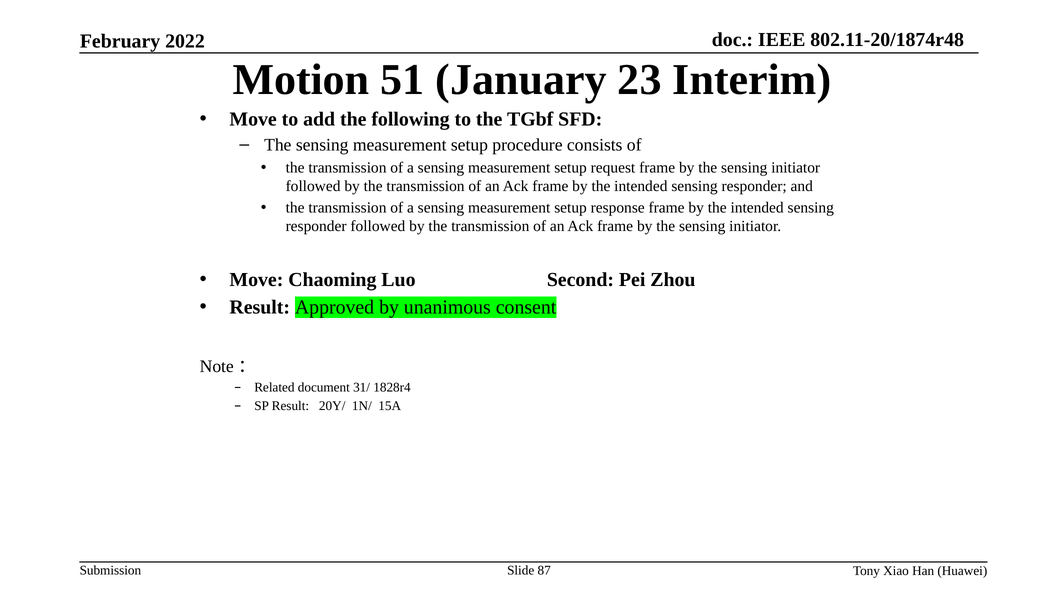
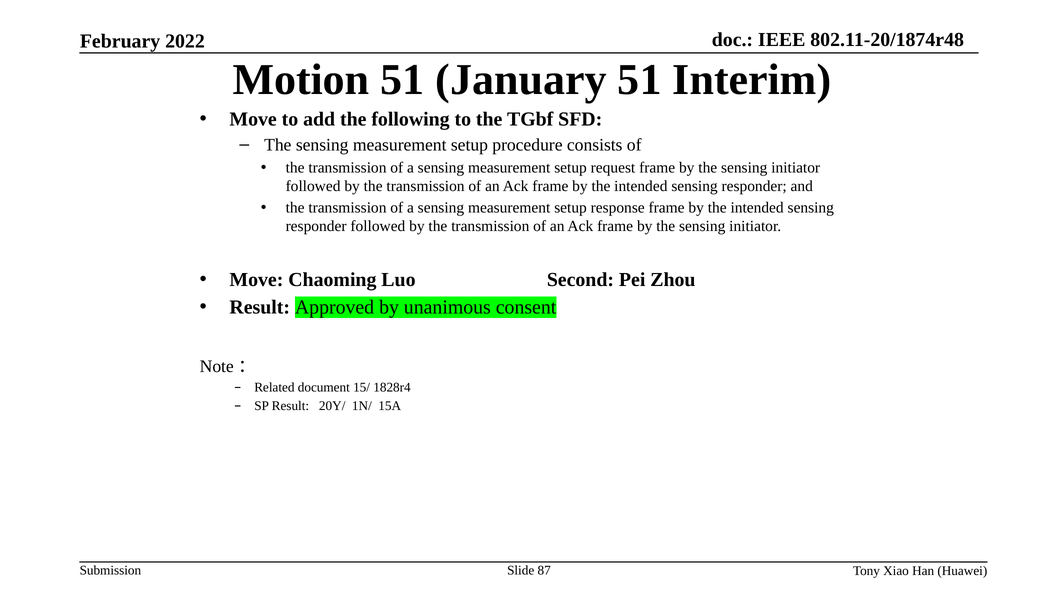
January 23: 23 -> 51
31/: 31/ -> 15/
